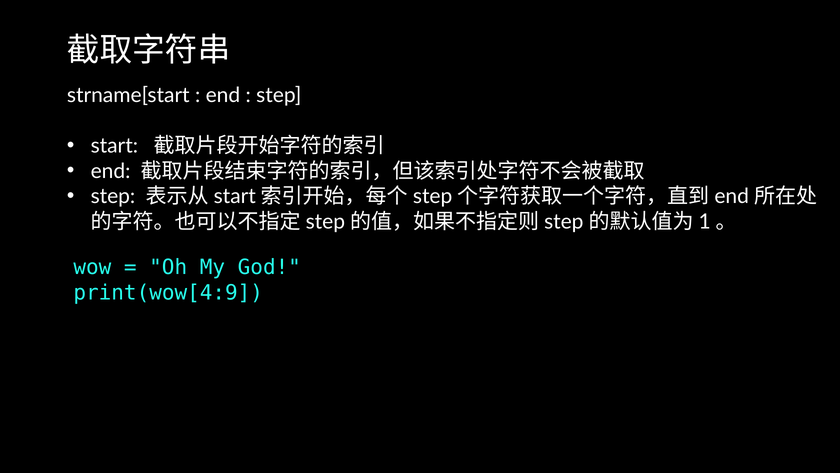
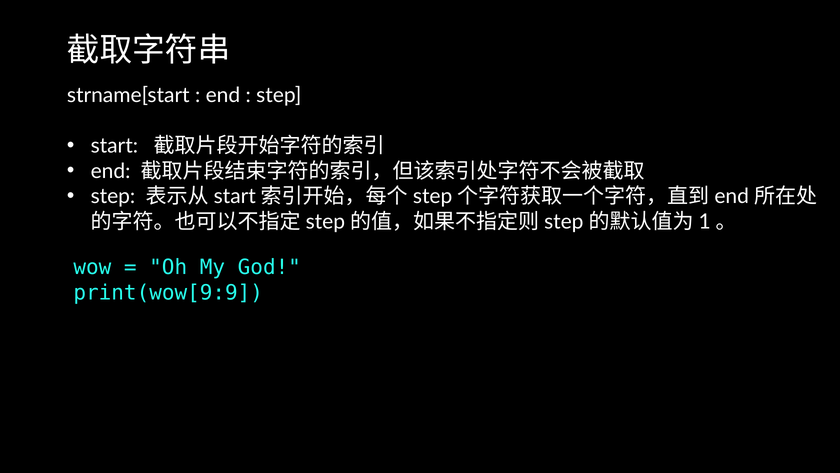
print(wow[4:9: print(wow[4:9 -> print(wow[9:9
